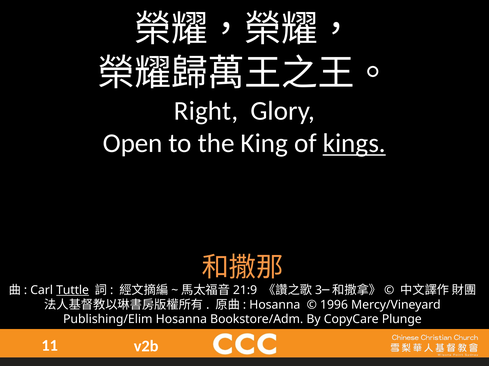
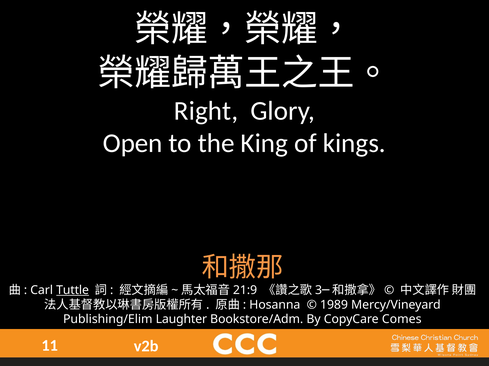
kings underline: present -> none
1996: 1996 -> 1989
Publishing/Elim Hosanna: Hosanna -> Laughter
Plunge: Plunge -> Comes
